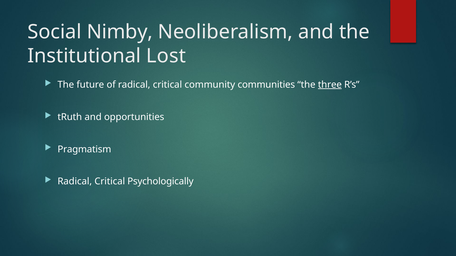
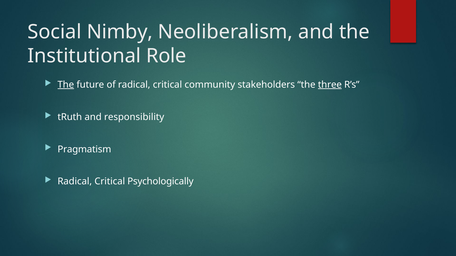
Lost: Lost -> Role
The at (66, 85) underline: none -> present
communities: communities -> stakeholders
opportunities: opportunities -> responsibility
